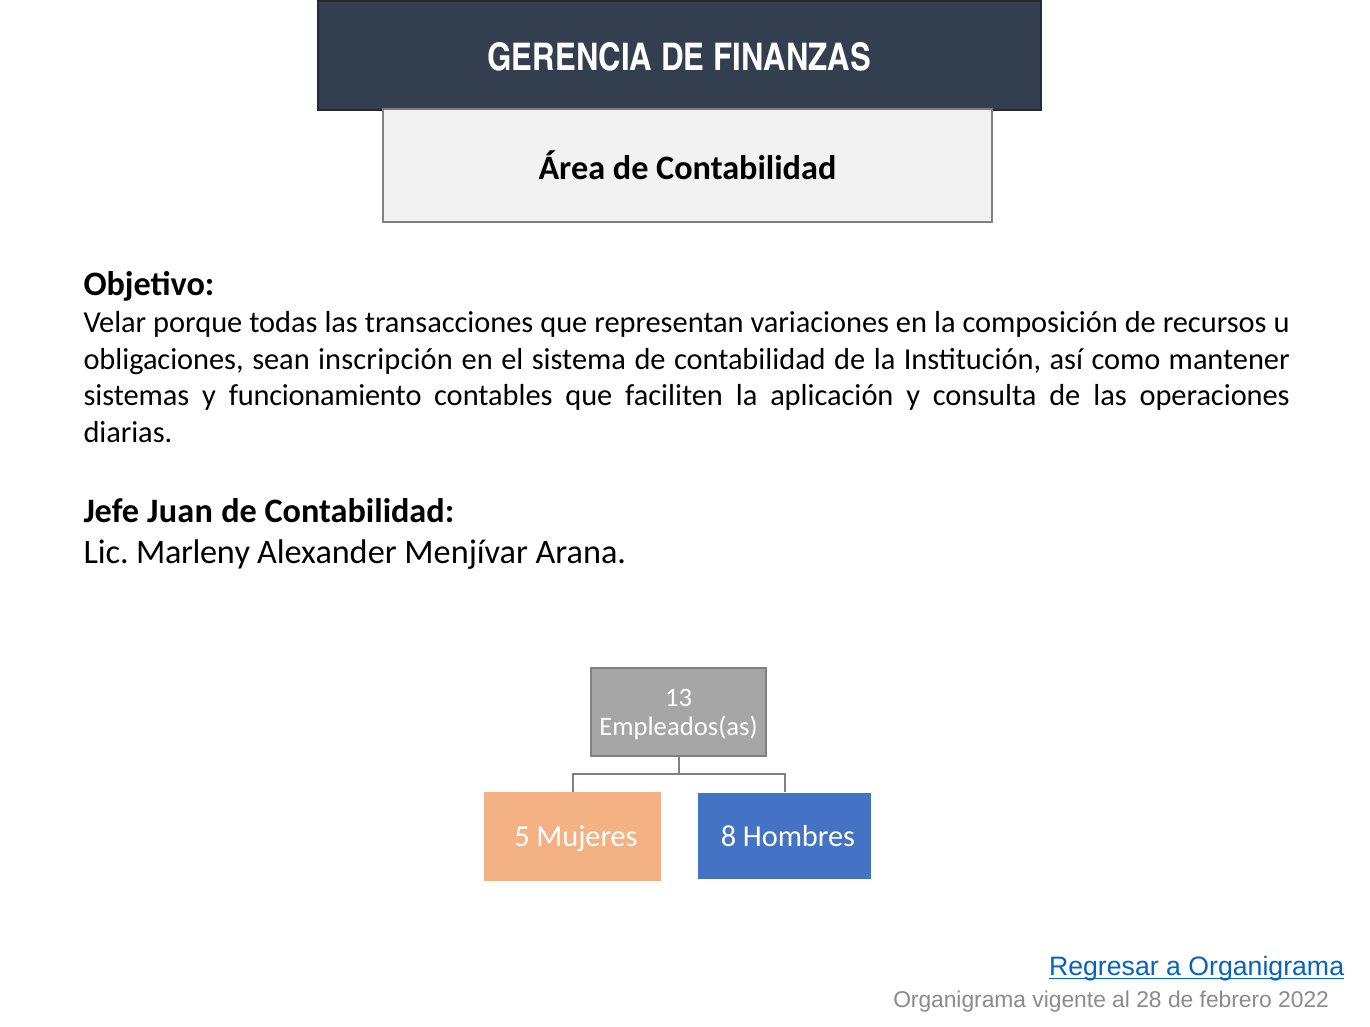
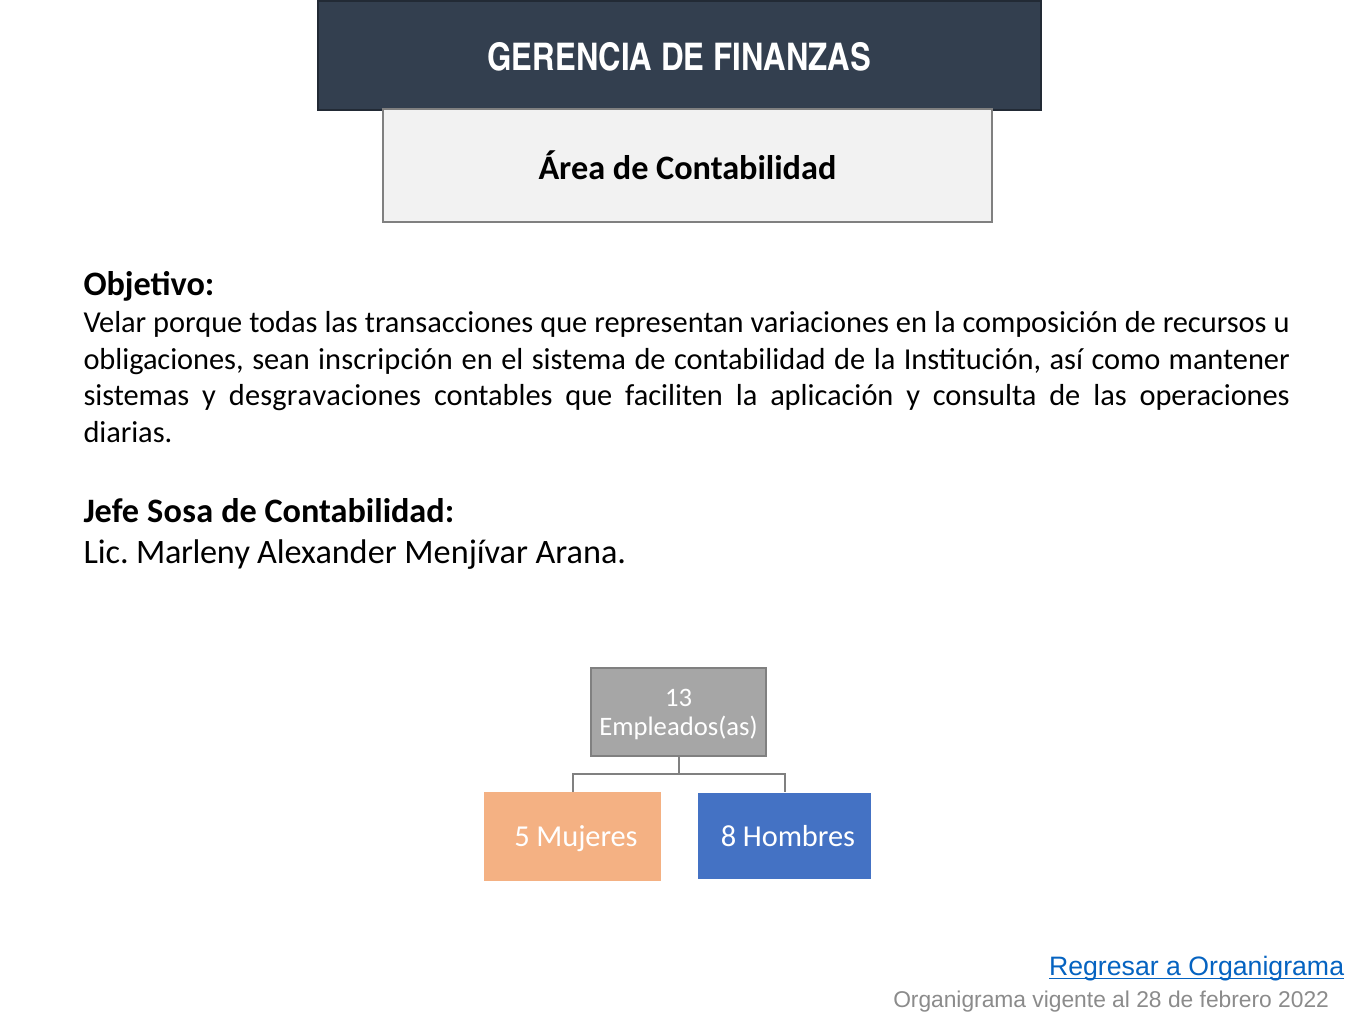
funcionamiento: funcionamiento -> desgravaciones
Juan: Juan -> Sosa
